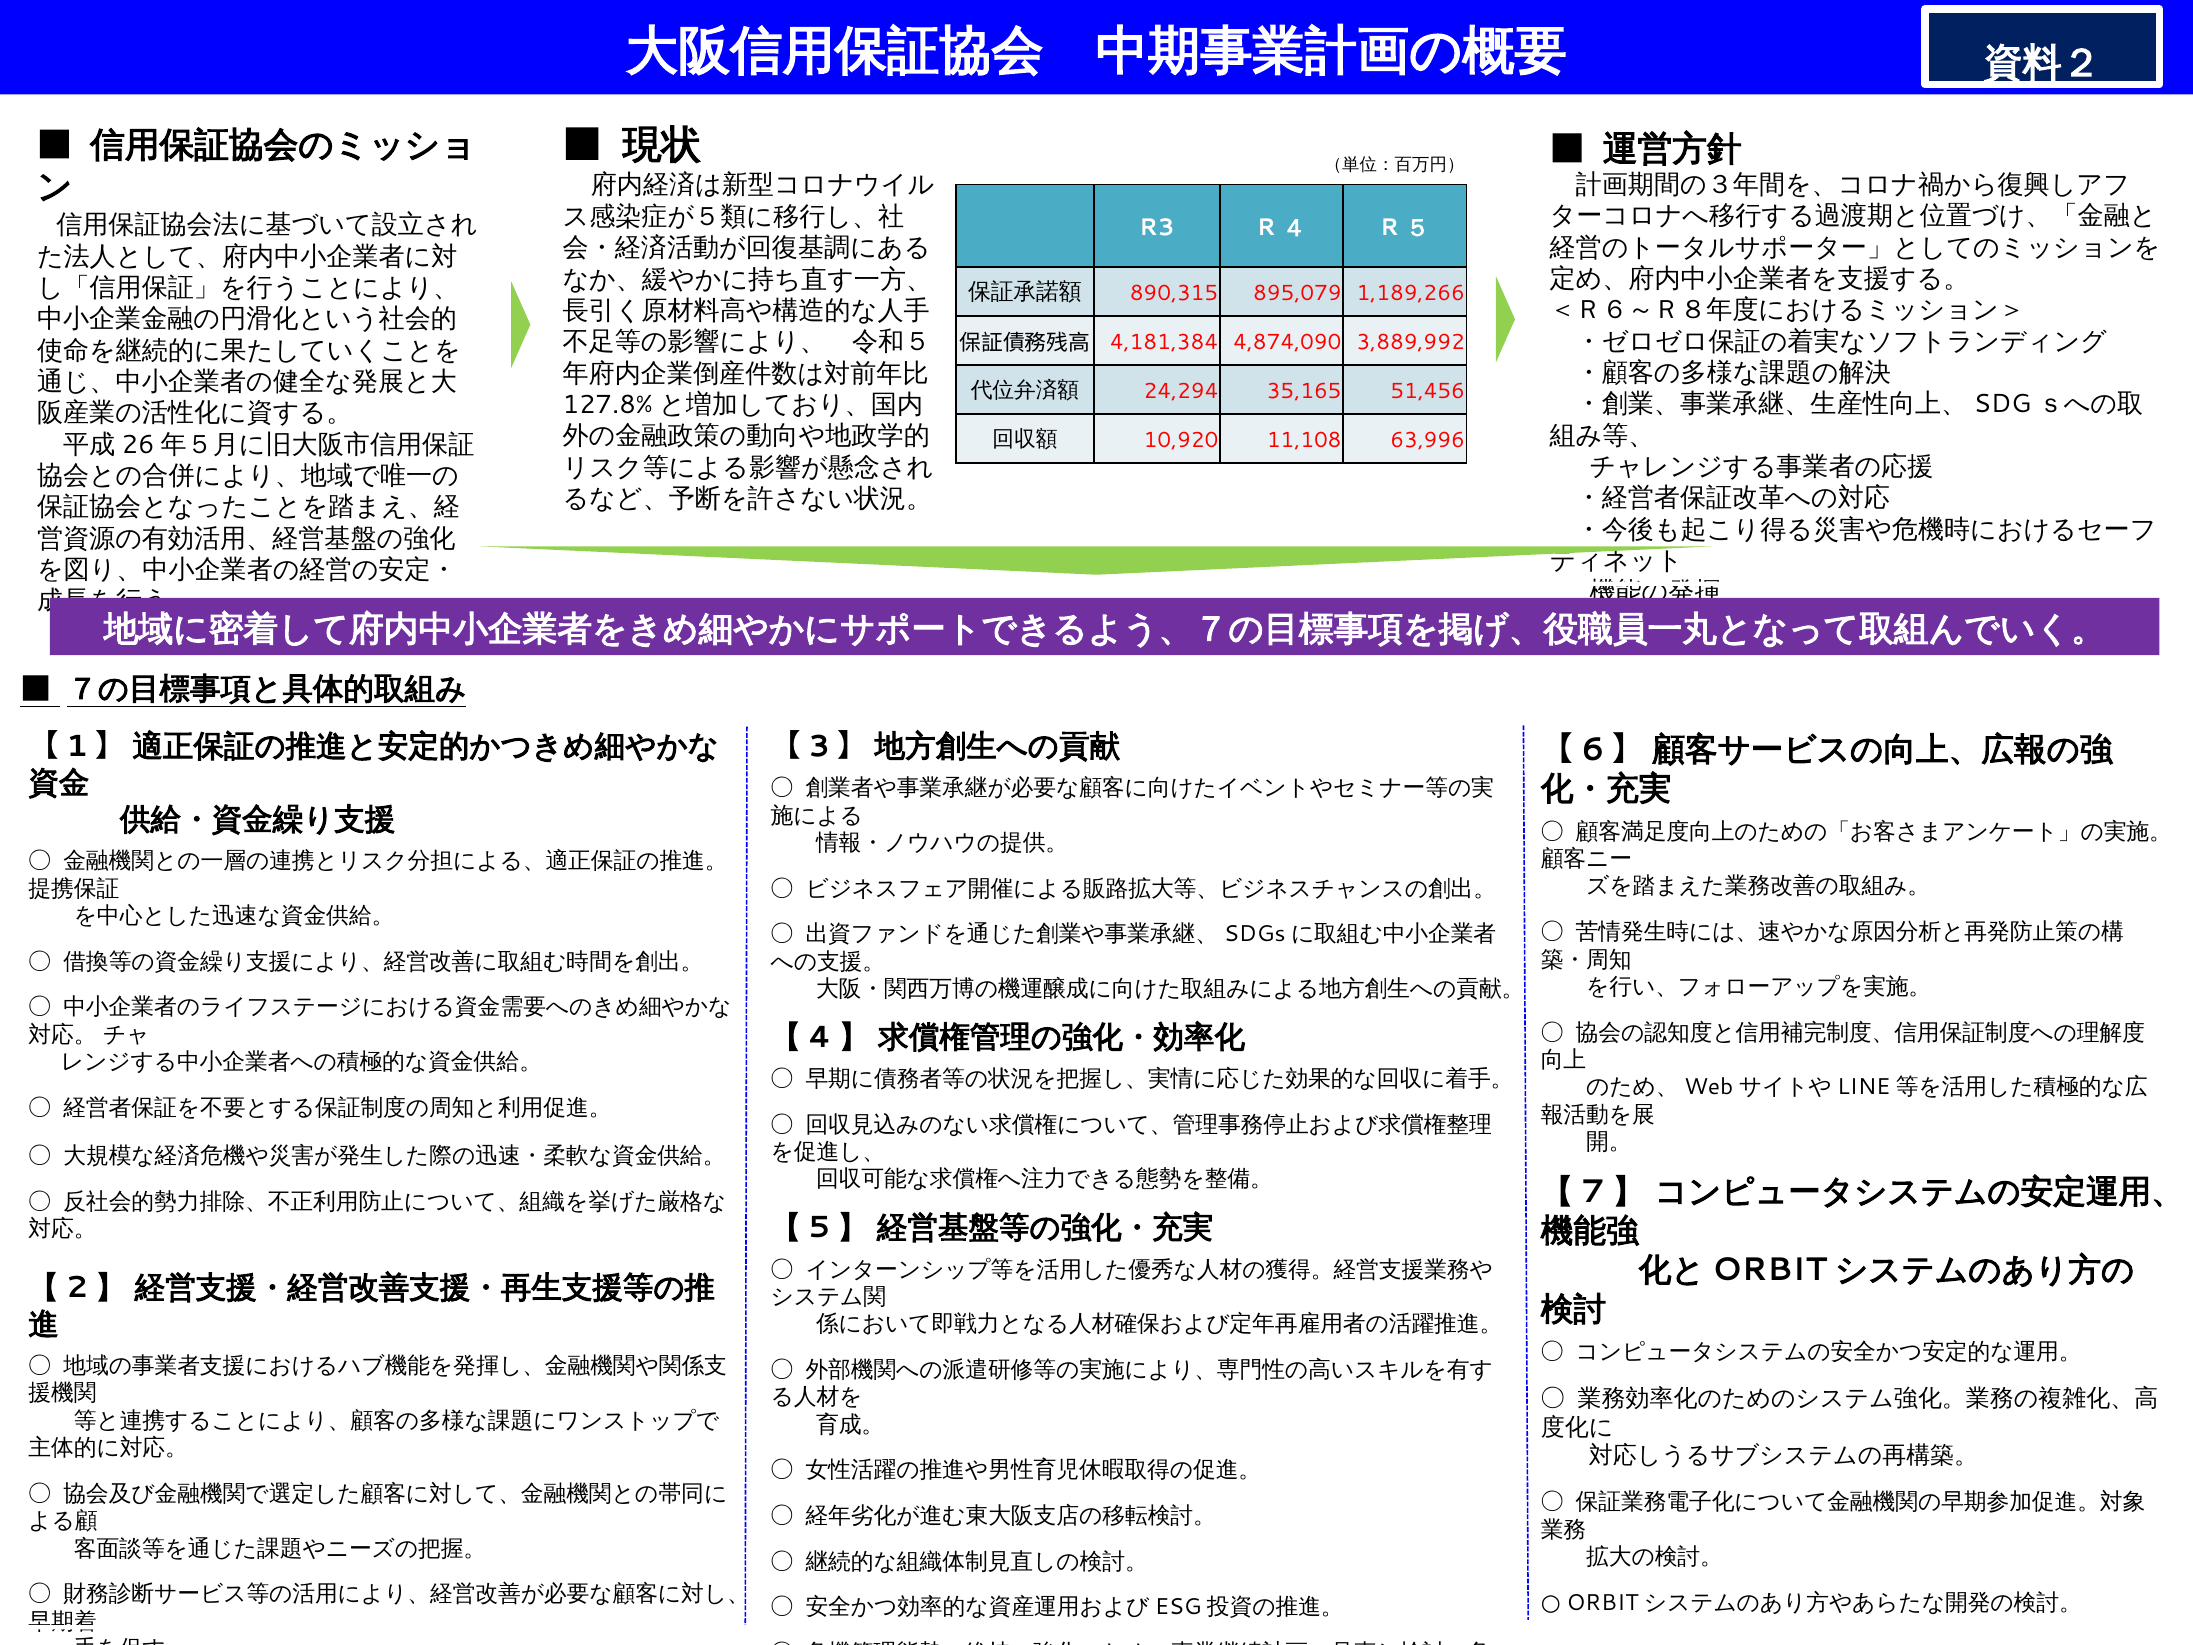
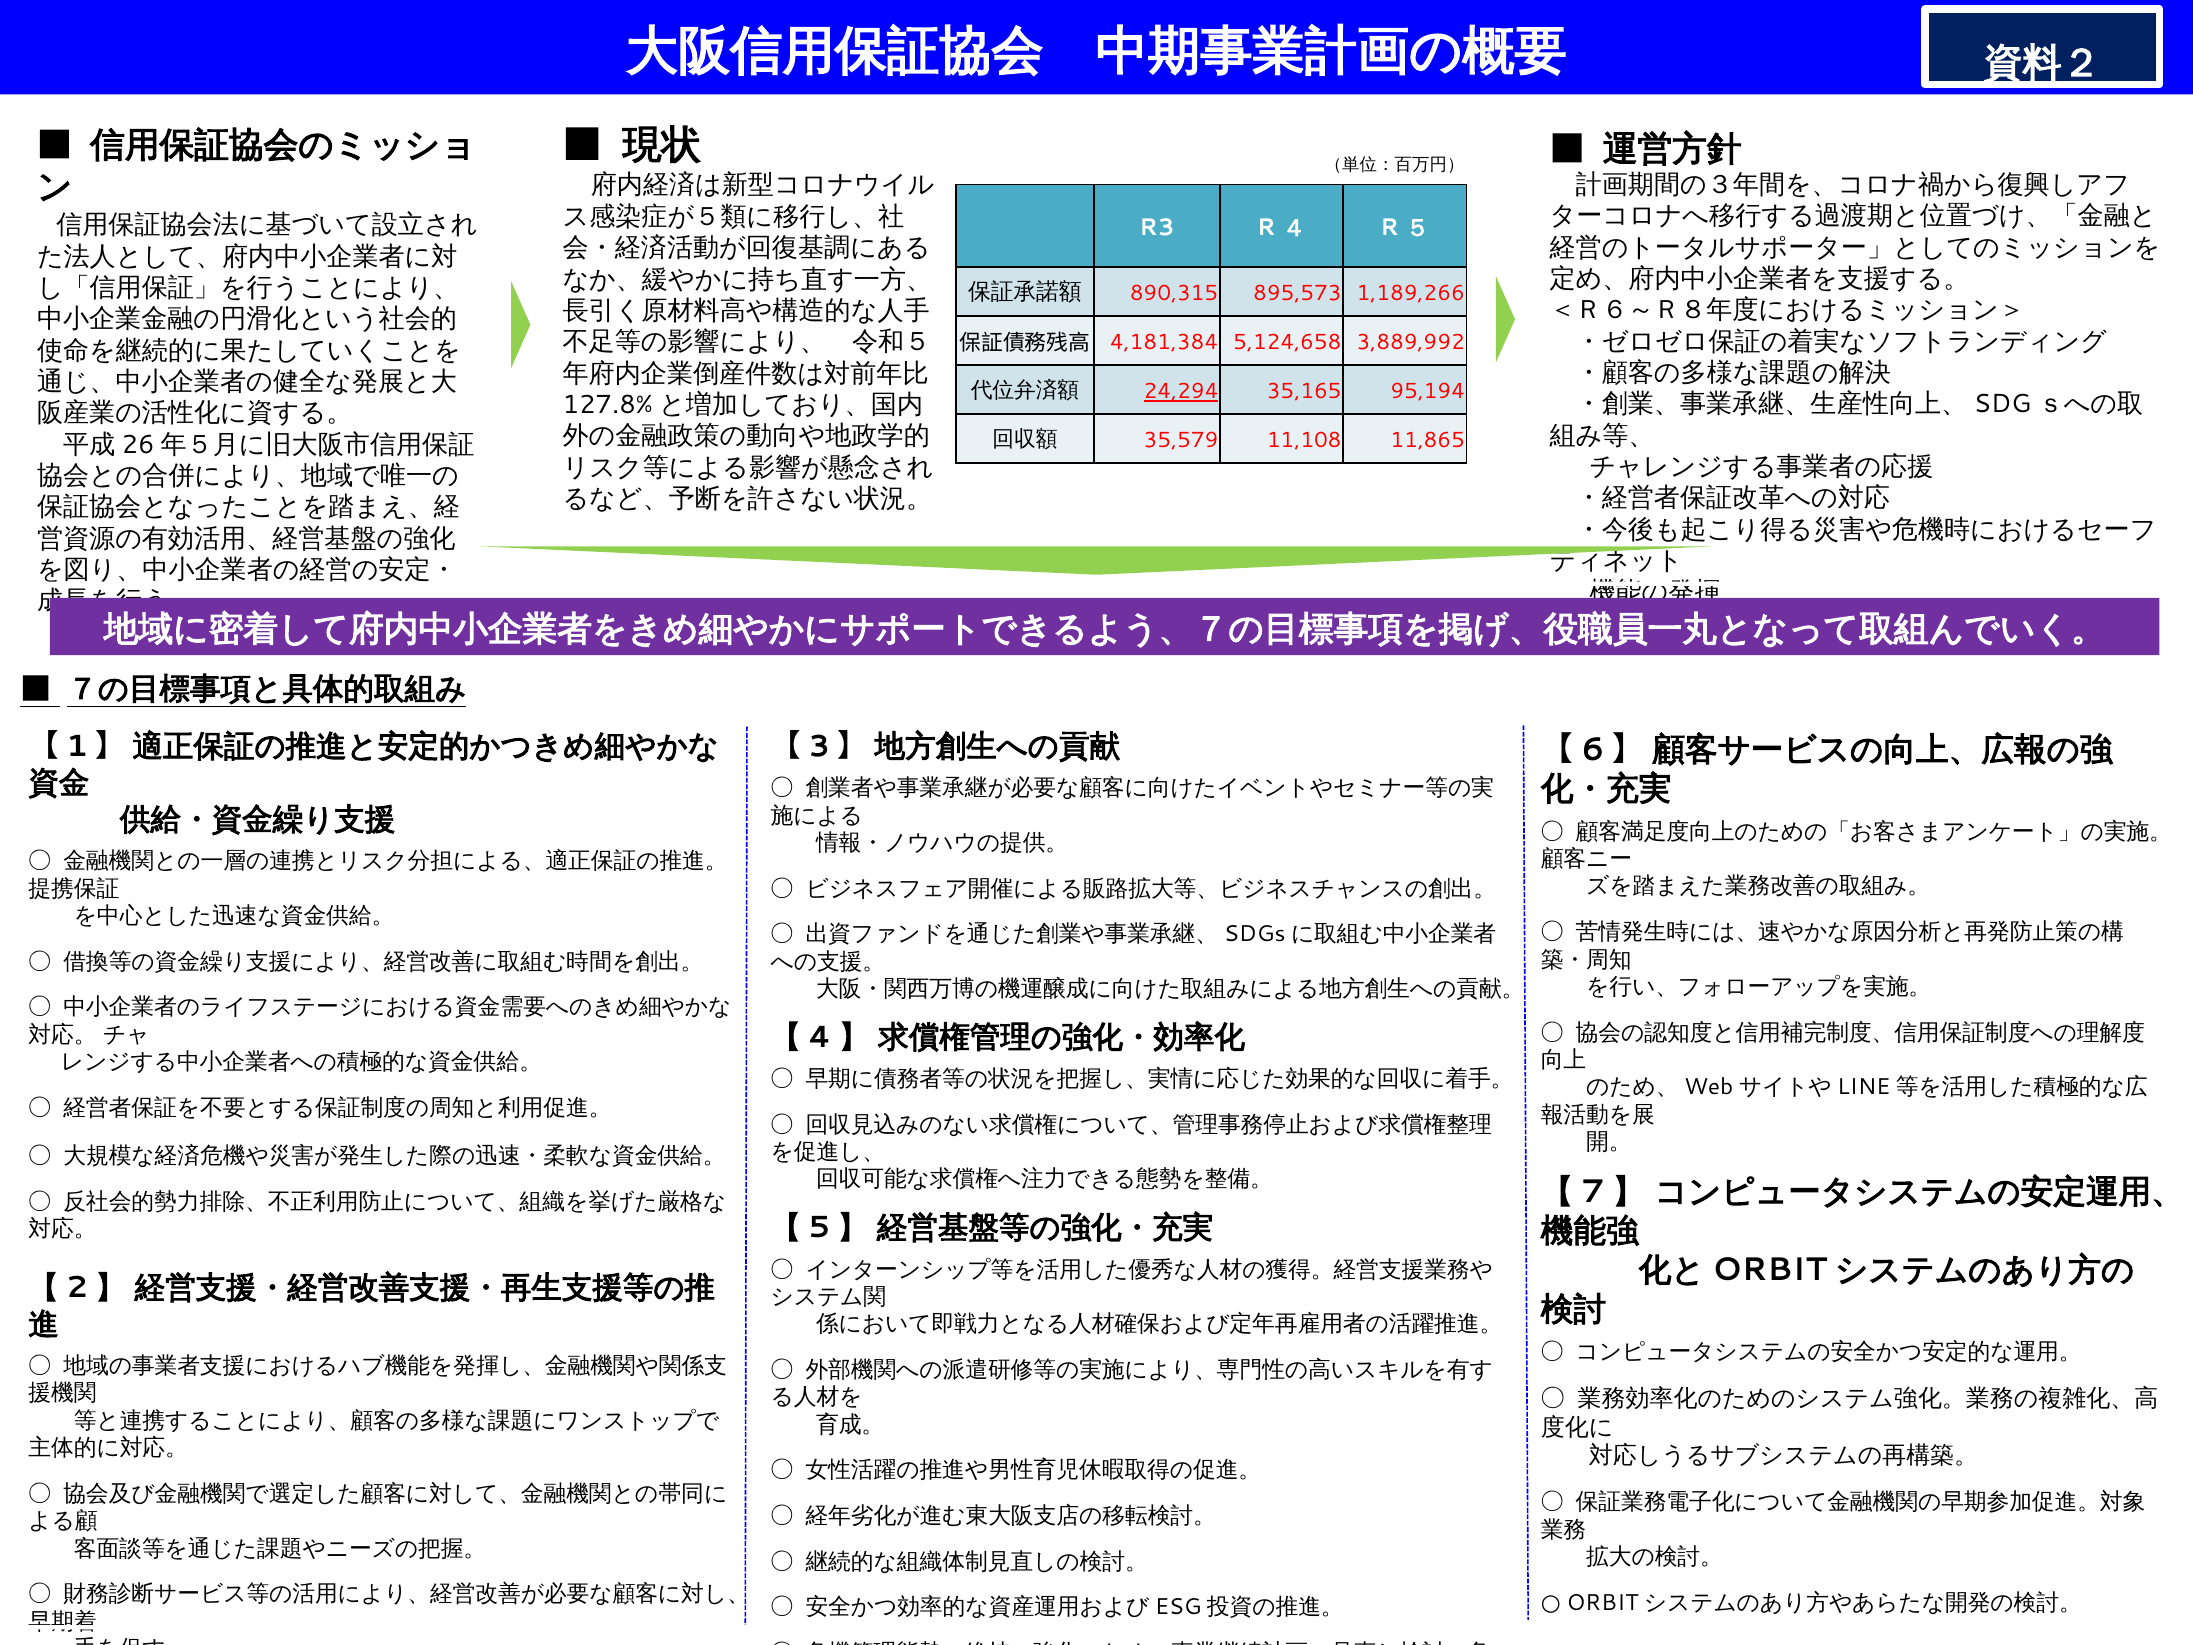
895,079: 895,079 -> 895,573
4,874,090: 4,874,090 -> 5,124,658
24,294 underline: none -> present
51,456: 51,456 -> 95,194
10,920: 10,920 -> 35,579
63,996: 63,996 -> 11,865
